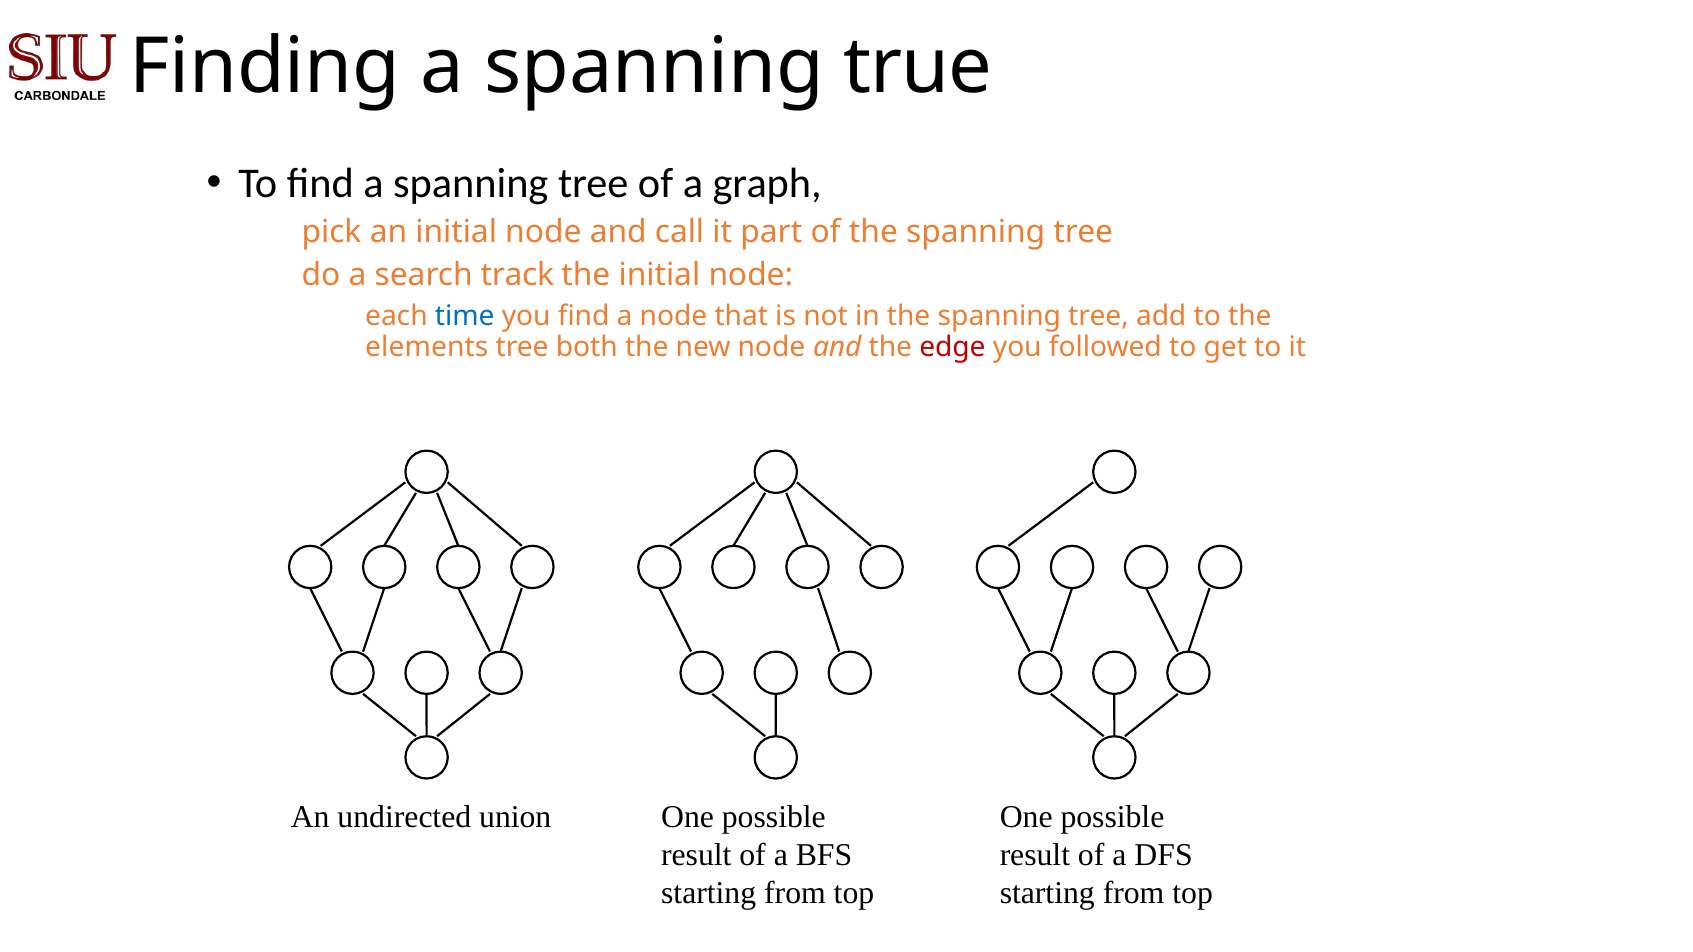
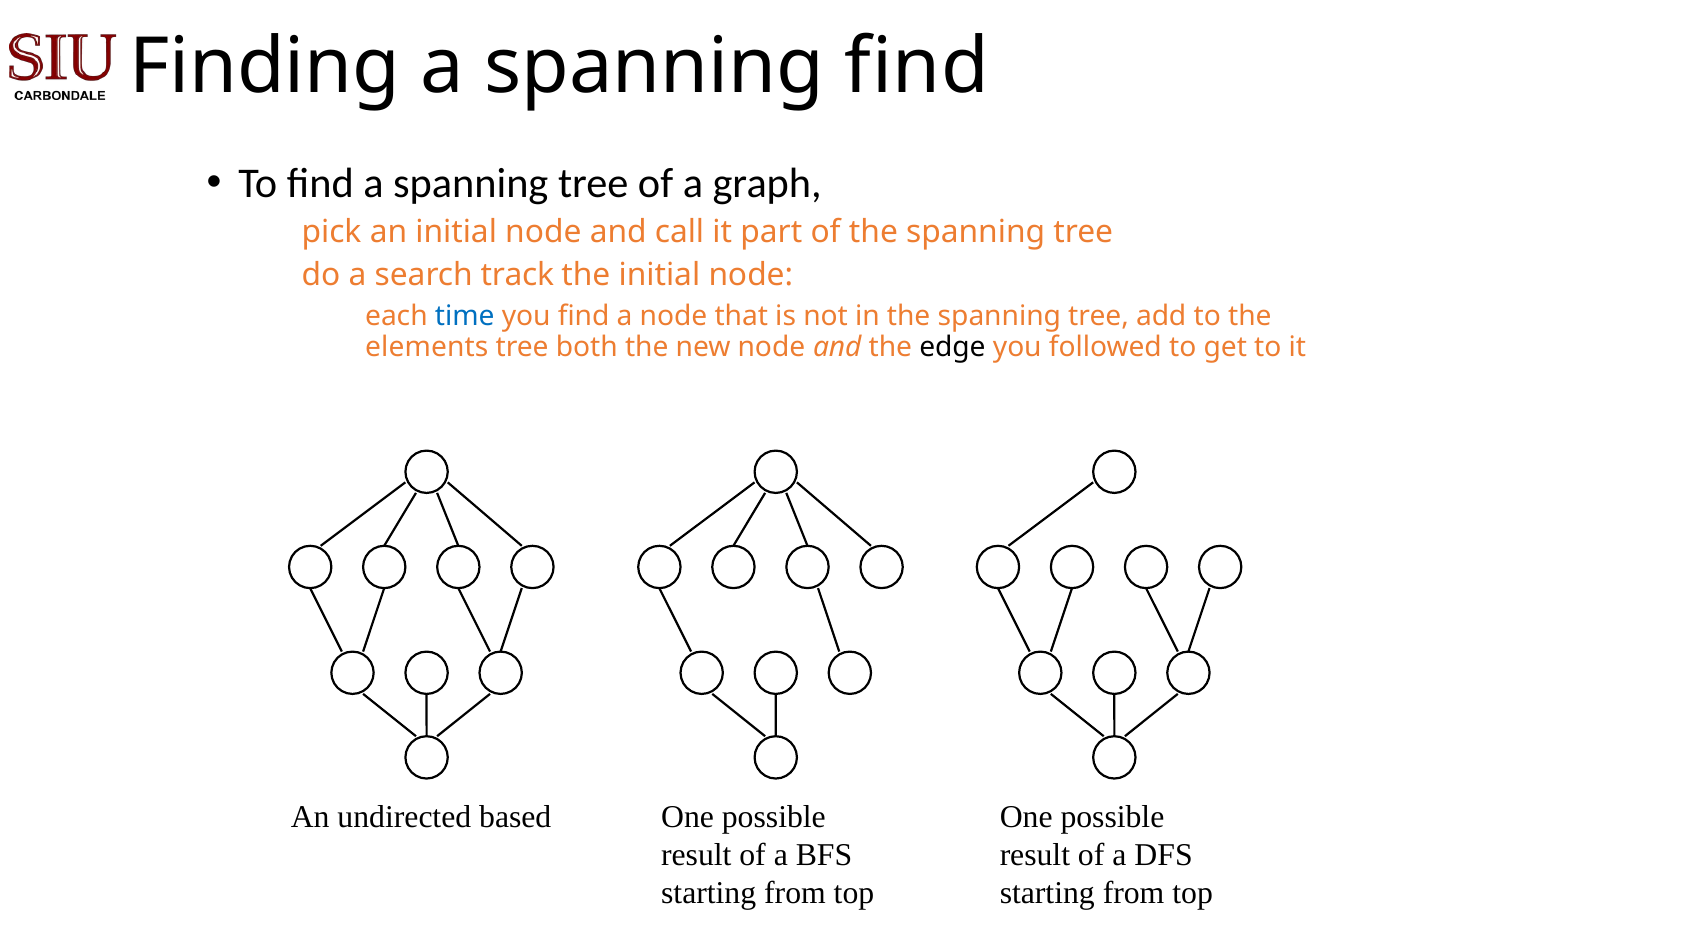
spanning true: true -> find
edge colour: red -> black
union: union -> based
